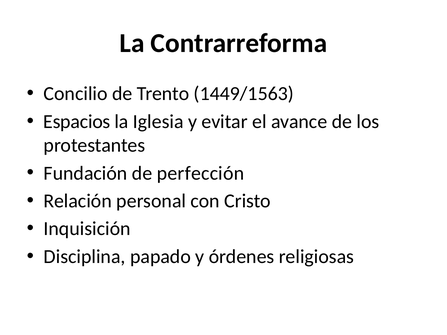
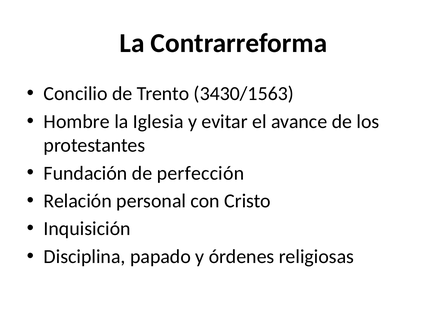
1449/1563: 1449/1563 -> 3430/1563
Espacios: Espacios -> Hombre
